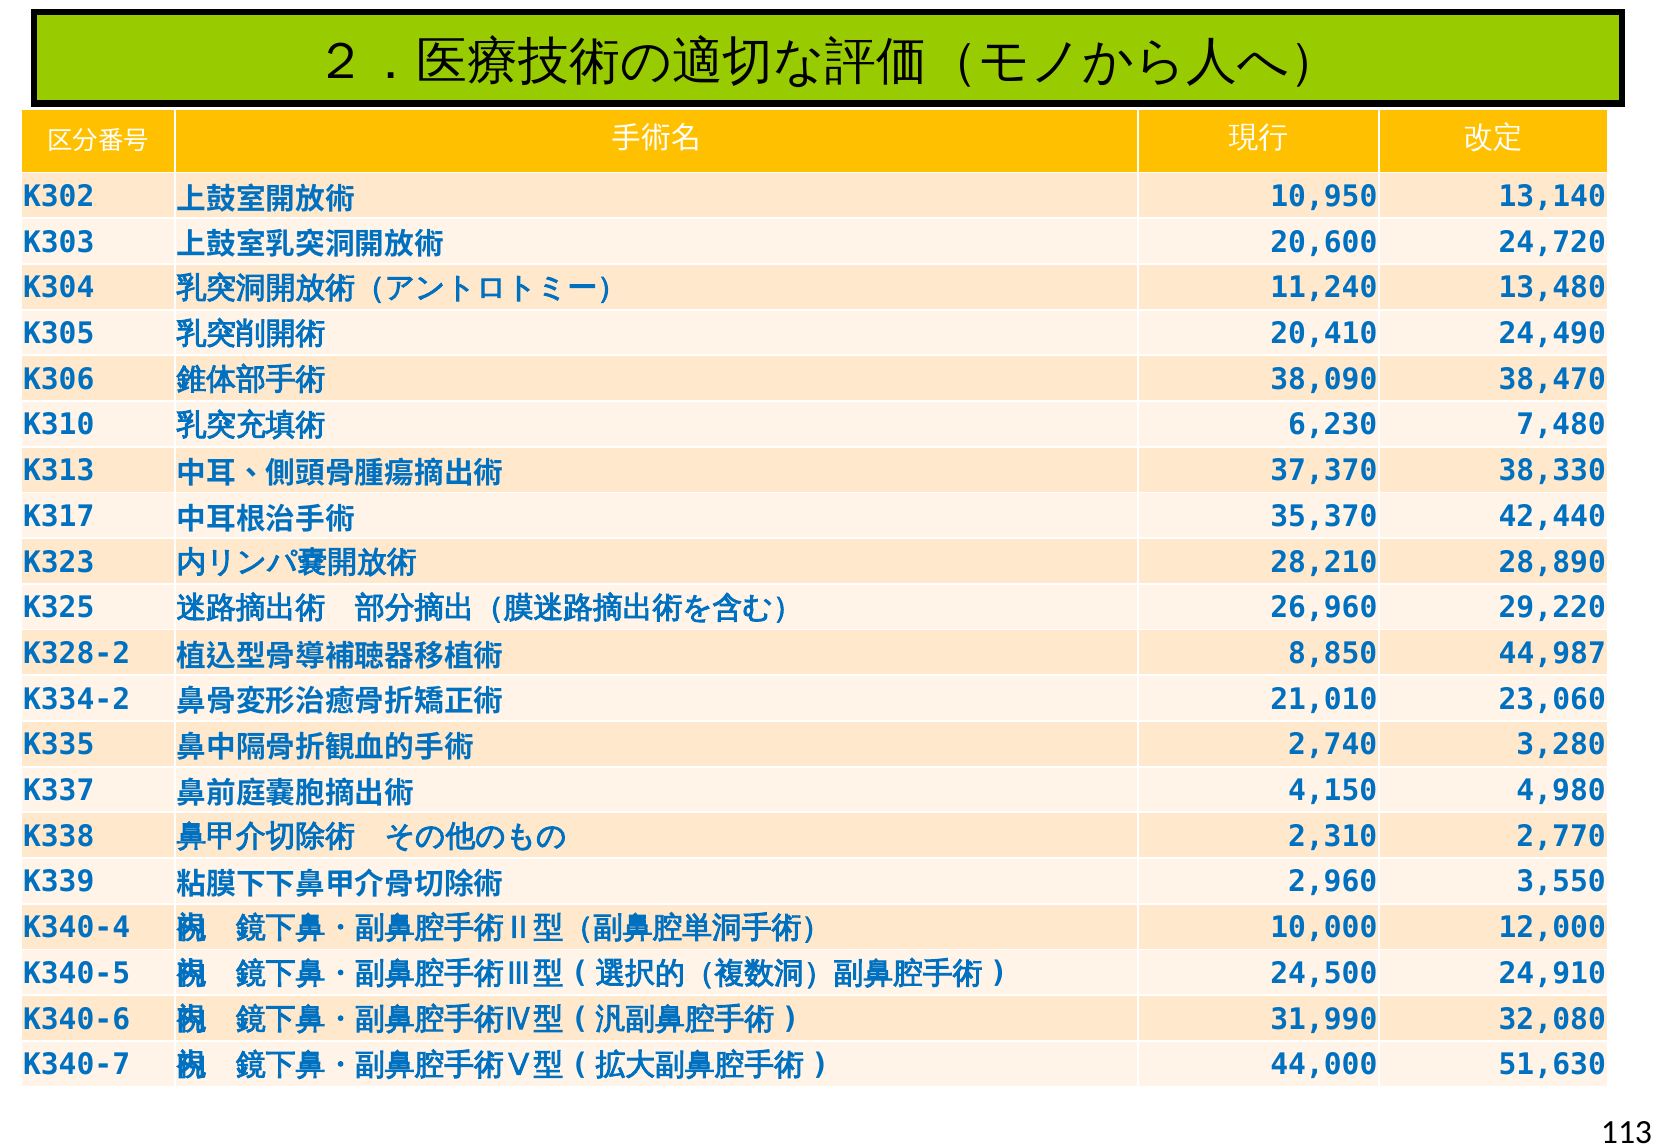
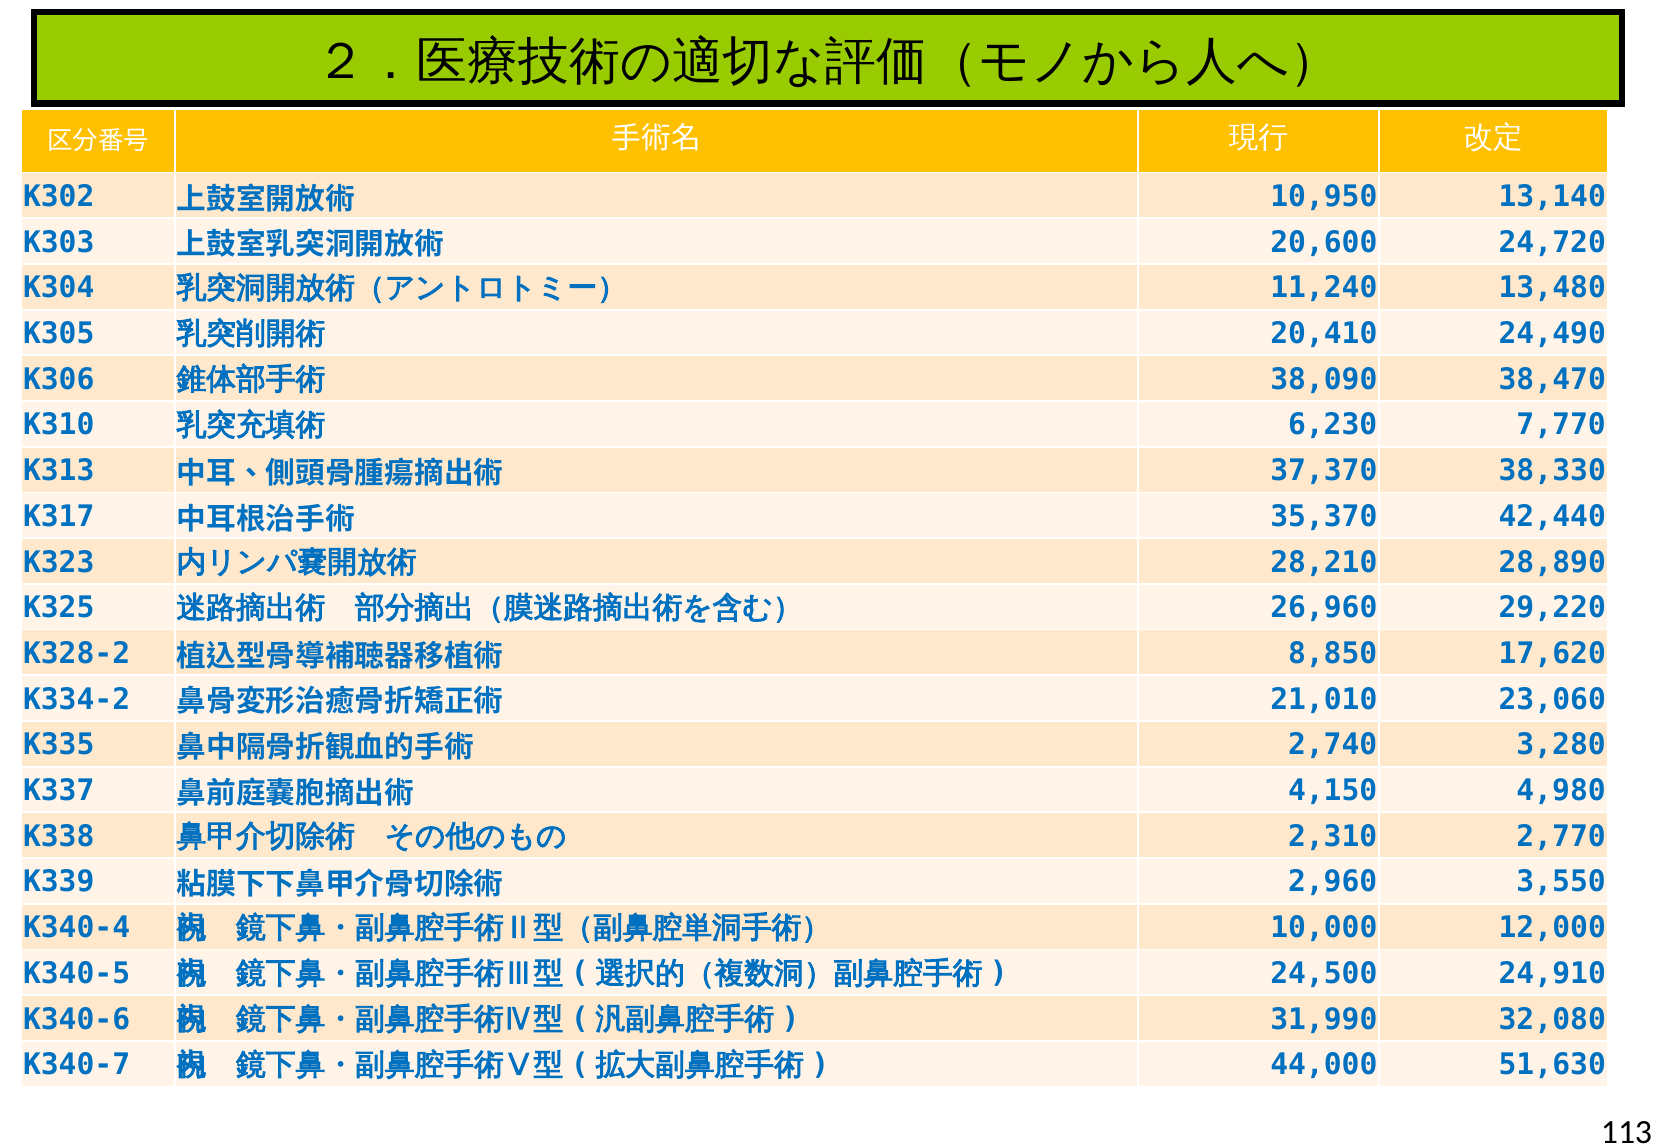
7,480: 7,480 -> 7,770
44,987: 44,987 -> 17,620
